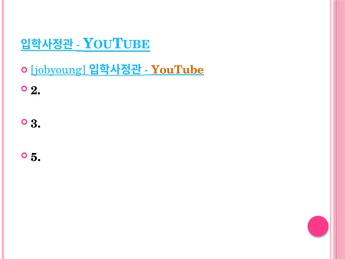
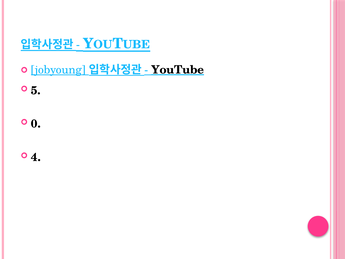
YouTube colour: orange -> black
2: 2 -> 5
3: 3 -> 0
5: 5 -> 4
